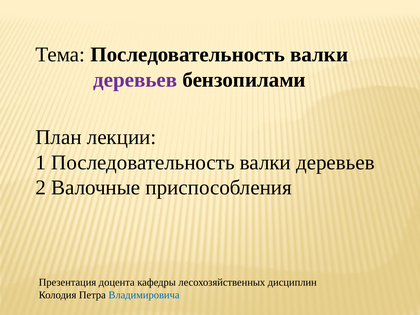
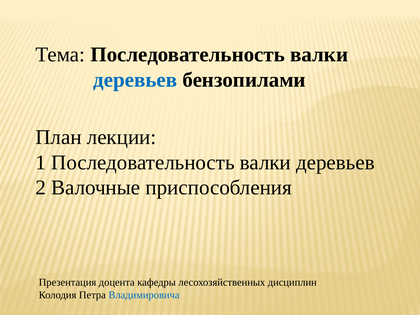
деревьев at (135, 80) colour: purple -> blue
